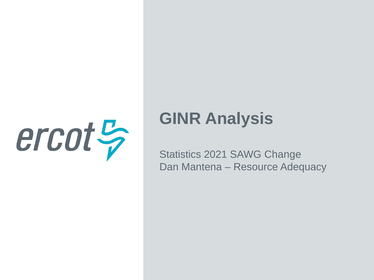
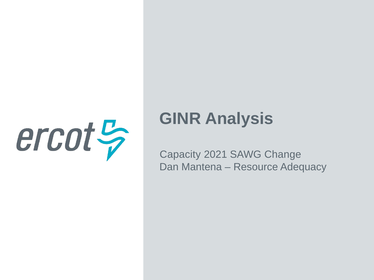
Statistics: Statistics -> Capacity
